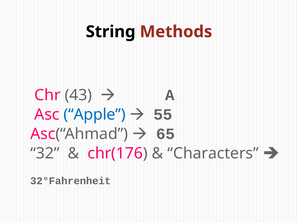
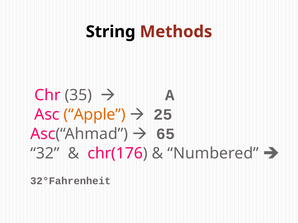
43: 43 -> 35
Apple colour: blue -> orange
55: 55 -> 25
Characters: Characters -> Numbered
